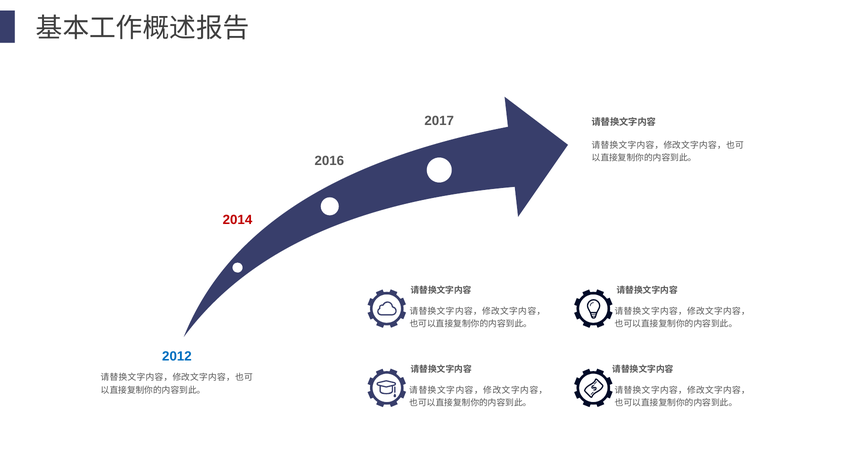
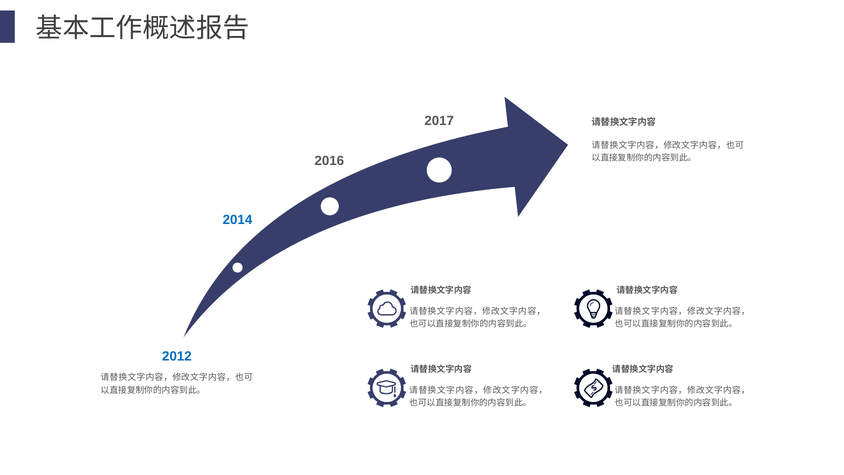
2014 colour: red -> blue
